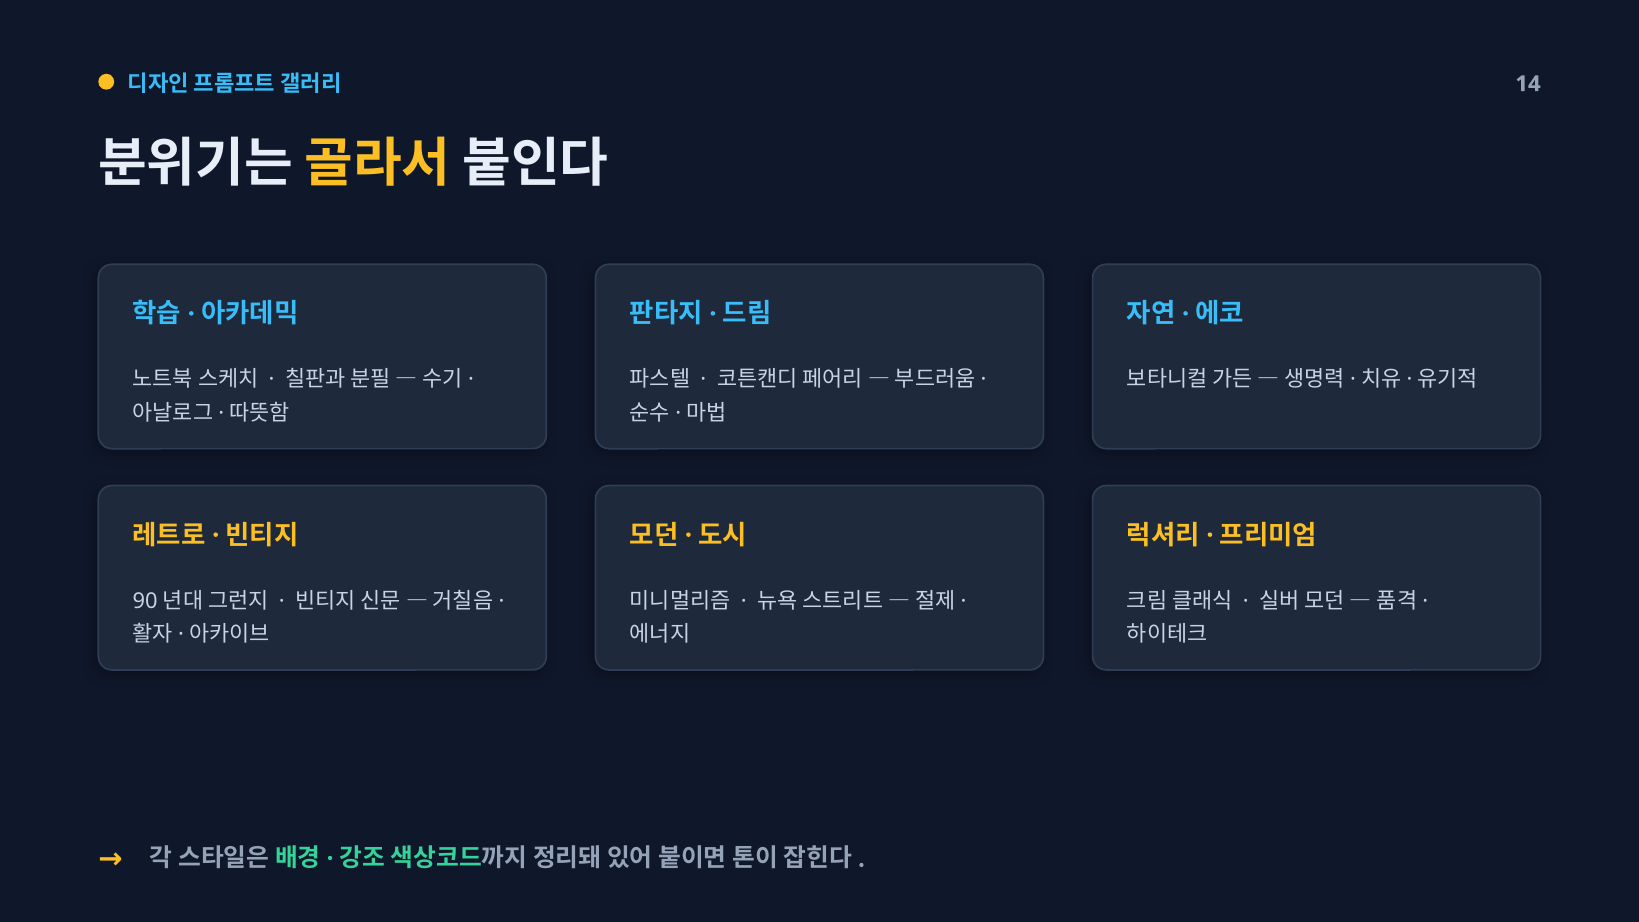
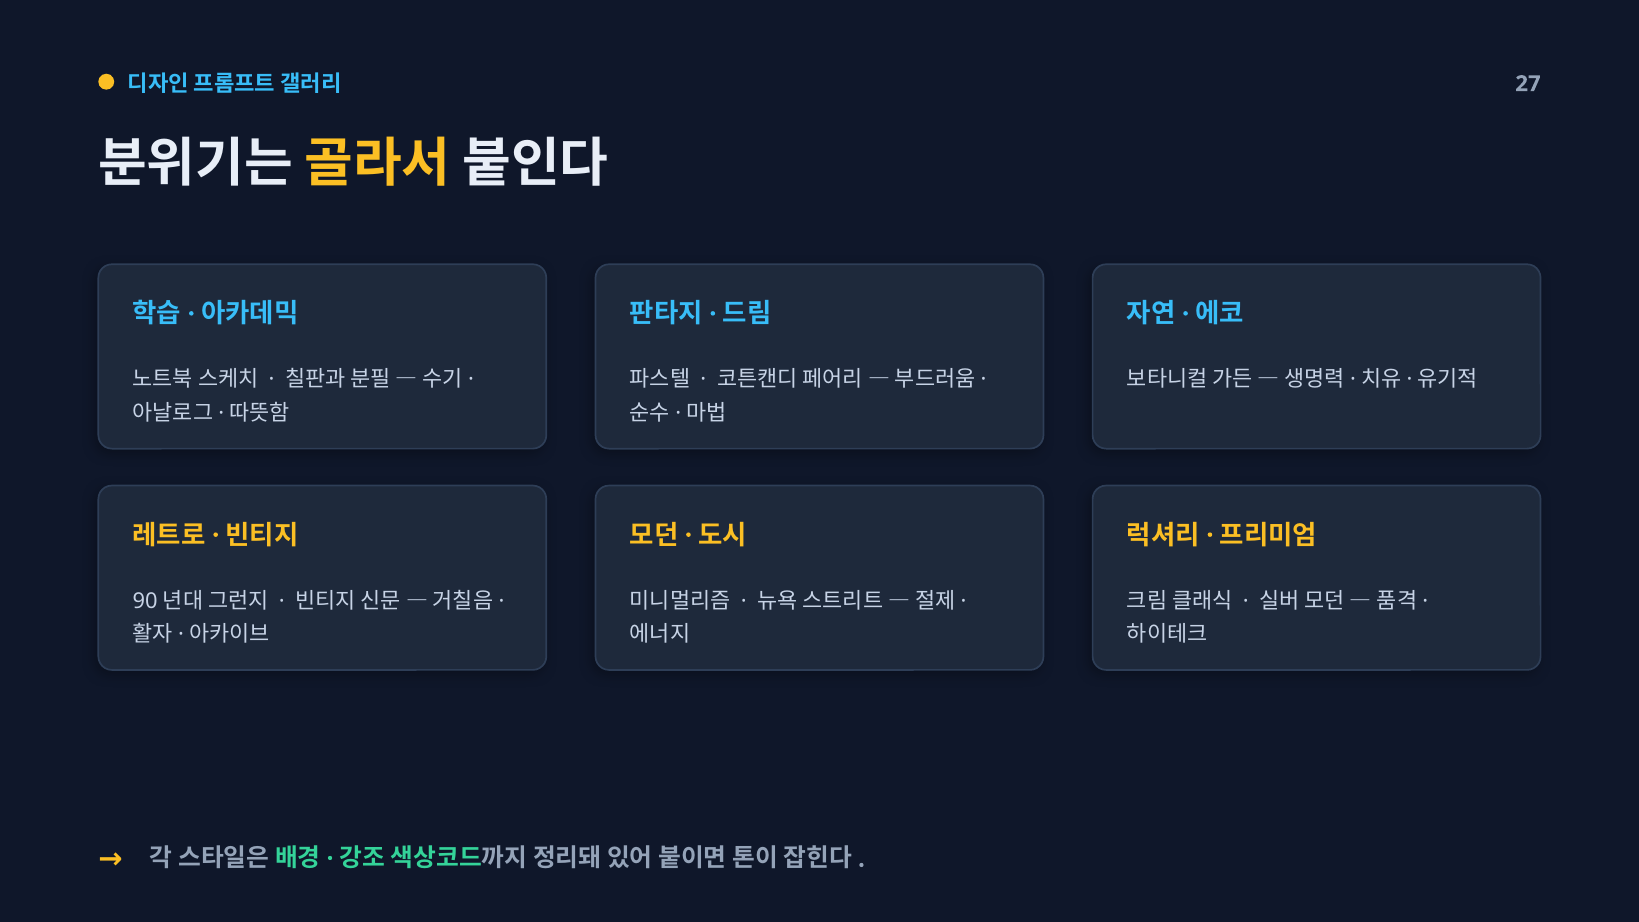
14: 14 -> 27
